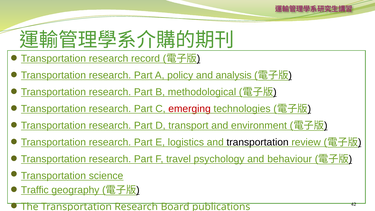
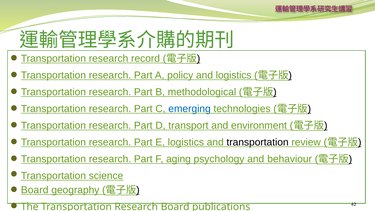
and analysis: analysis -> logistics
emerging colour: red -> blue
travel: travel -> aging
Traffic at (35, 190): Traffic -> Board
